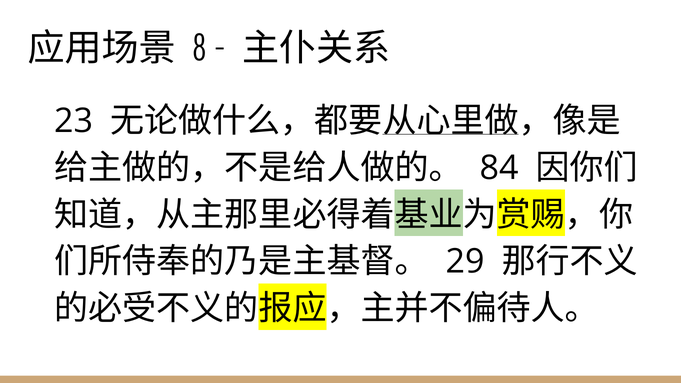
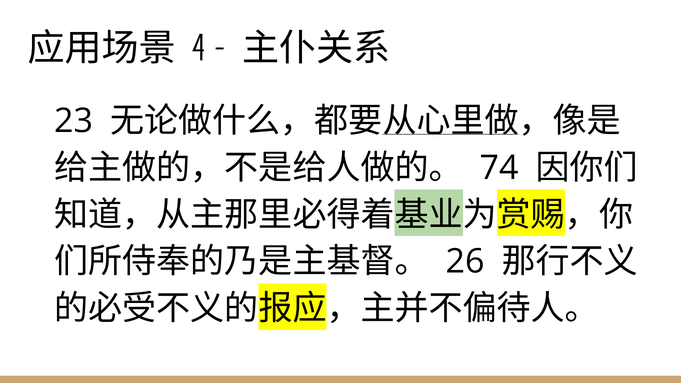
8: 8 -> 4
84: 84 -> 74
29: 29 -> 26
